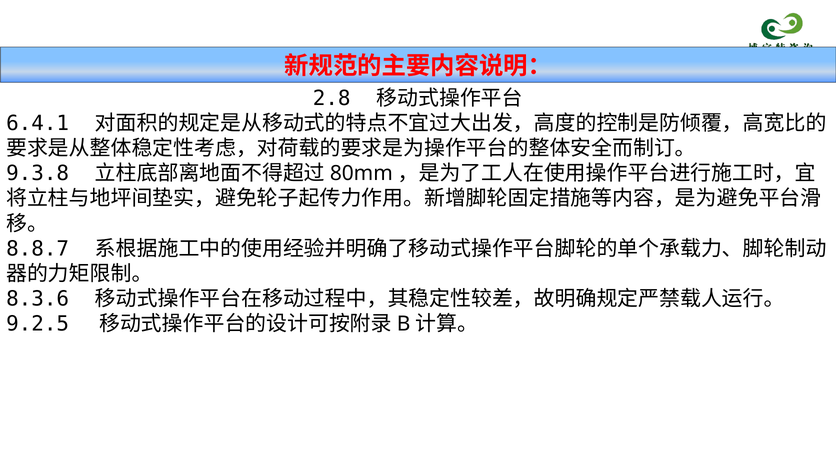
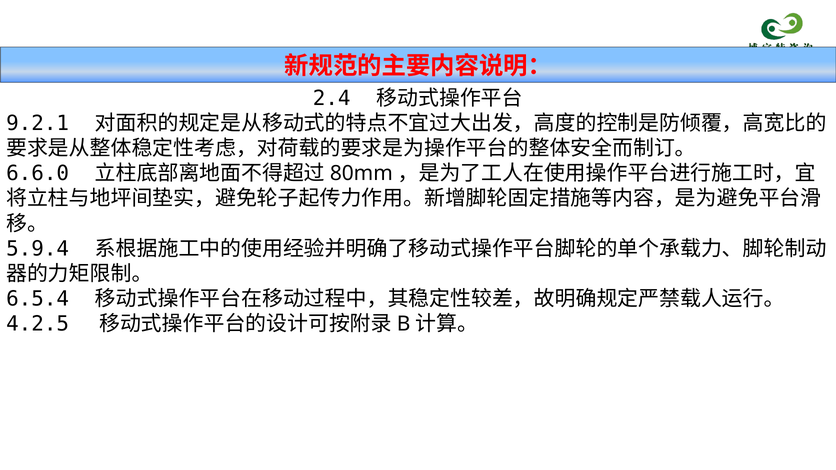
2.8: 2.8 -> 2.4
6.4.1: 6.4.1 -> 9.2.1
9.3.8: 9.3.8 -> 6.6.0
8.8.7: 8.8.7 -> 5.9.4
8.3.6: 8.3.6 -> 6.5.4
9.2.5: 9.2.5 -> 4.2.5
